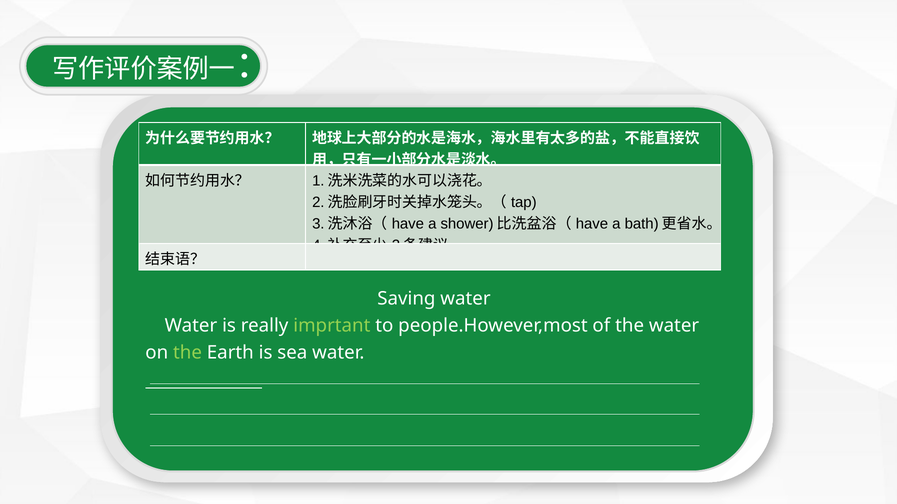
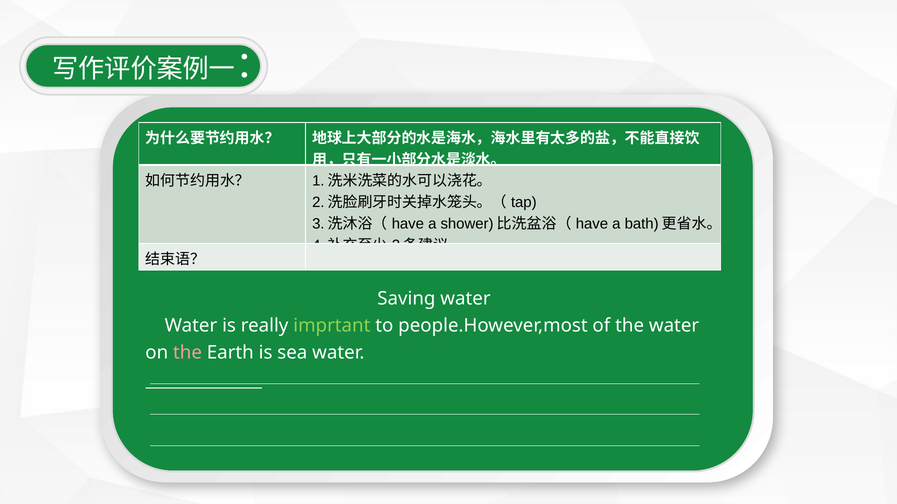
the at (188, 353) colour: light green -> pink
